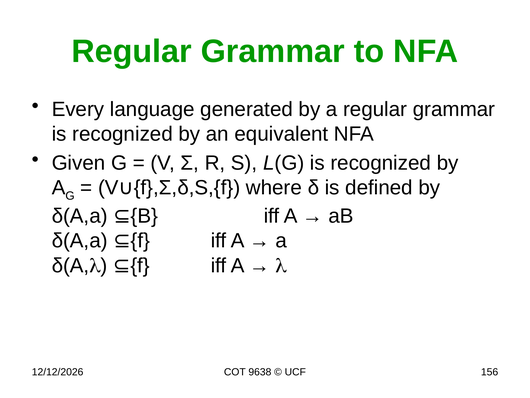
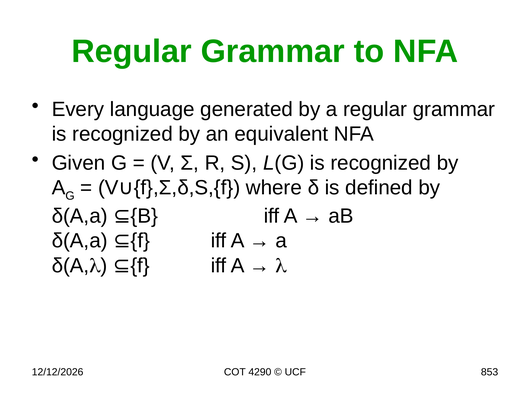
9638: 9638 -> 4290
156: 156 -> 853
